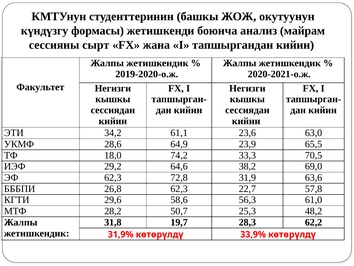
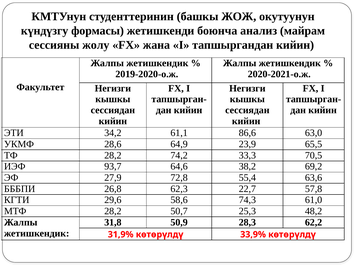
сырт: сырт -> жолу
23,6: 23,6 -> 86,6
ТФ 18,0: 18,0 -> 28,2
29,2: 29,2 -> 93,7
69,0: 69,0 -> 69,2
ЭФ 62,3: 62,3 -> 27,9
31,9: 31,9 -> 55,4
56,3: 56,3 -> 74,3
19,7: 19,7 -> 50,9
